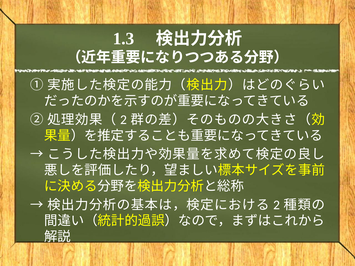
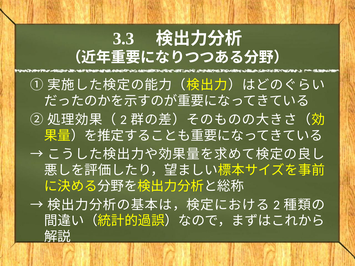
1.3: 1.3 -> 3.3
